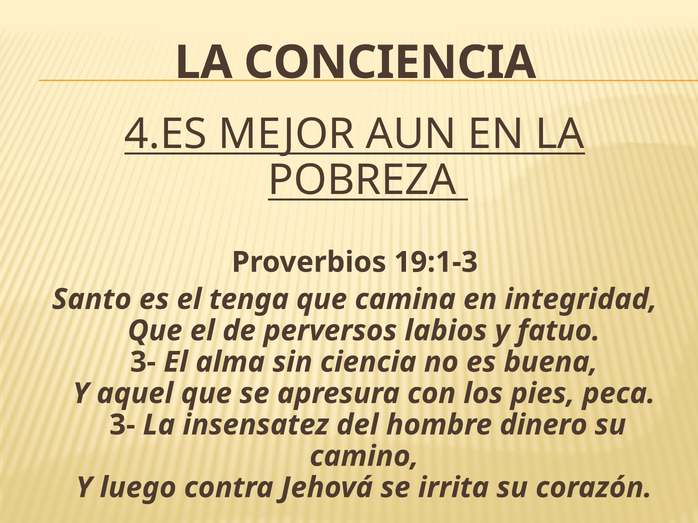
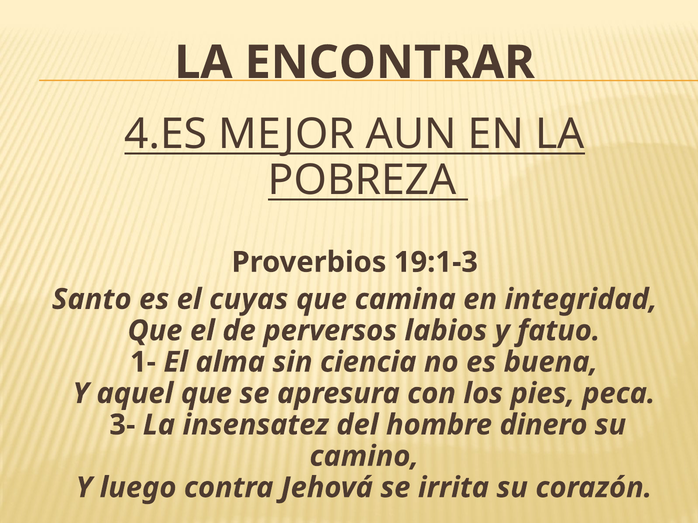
CONCIENCIA: CONCIENCIA -> ENCONTRAR
tenga: tenga -> cuyas
3- at (143, 362): 3- -> 1-
